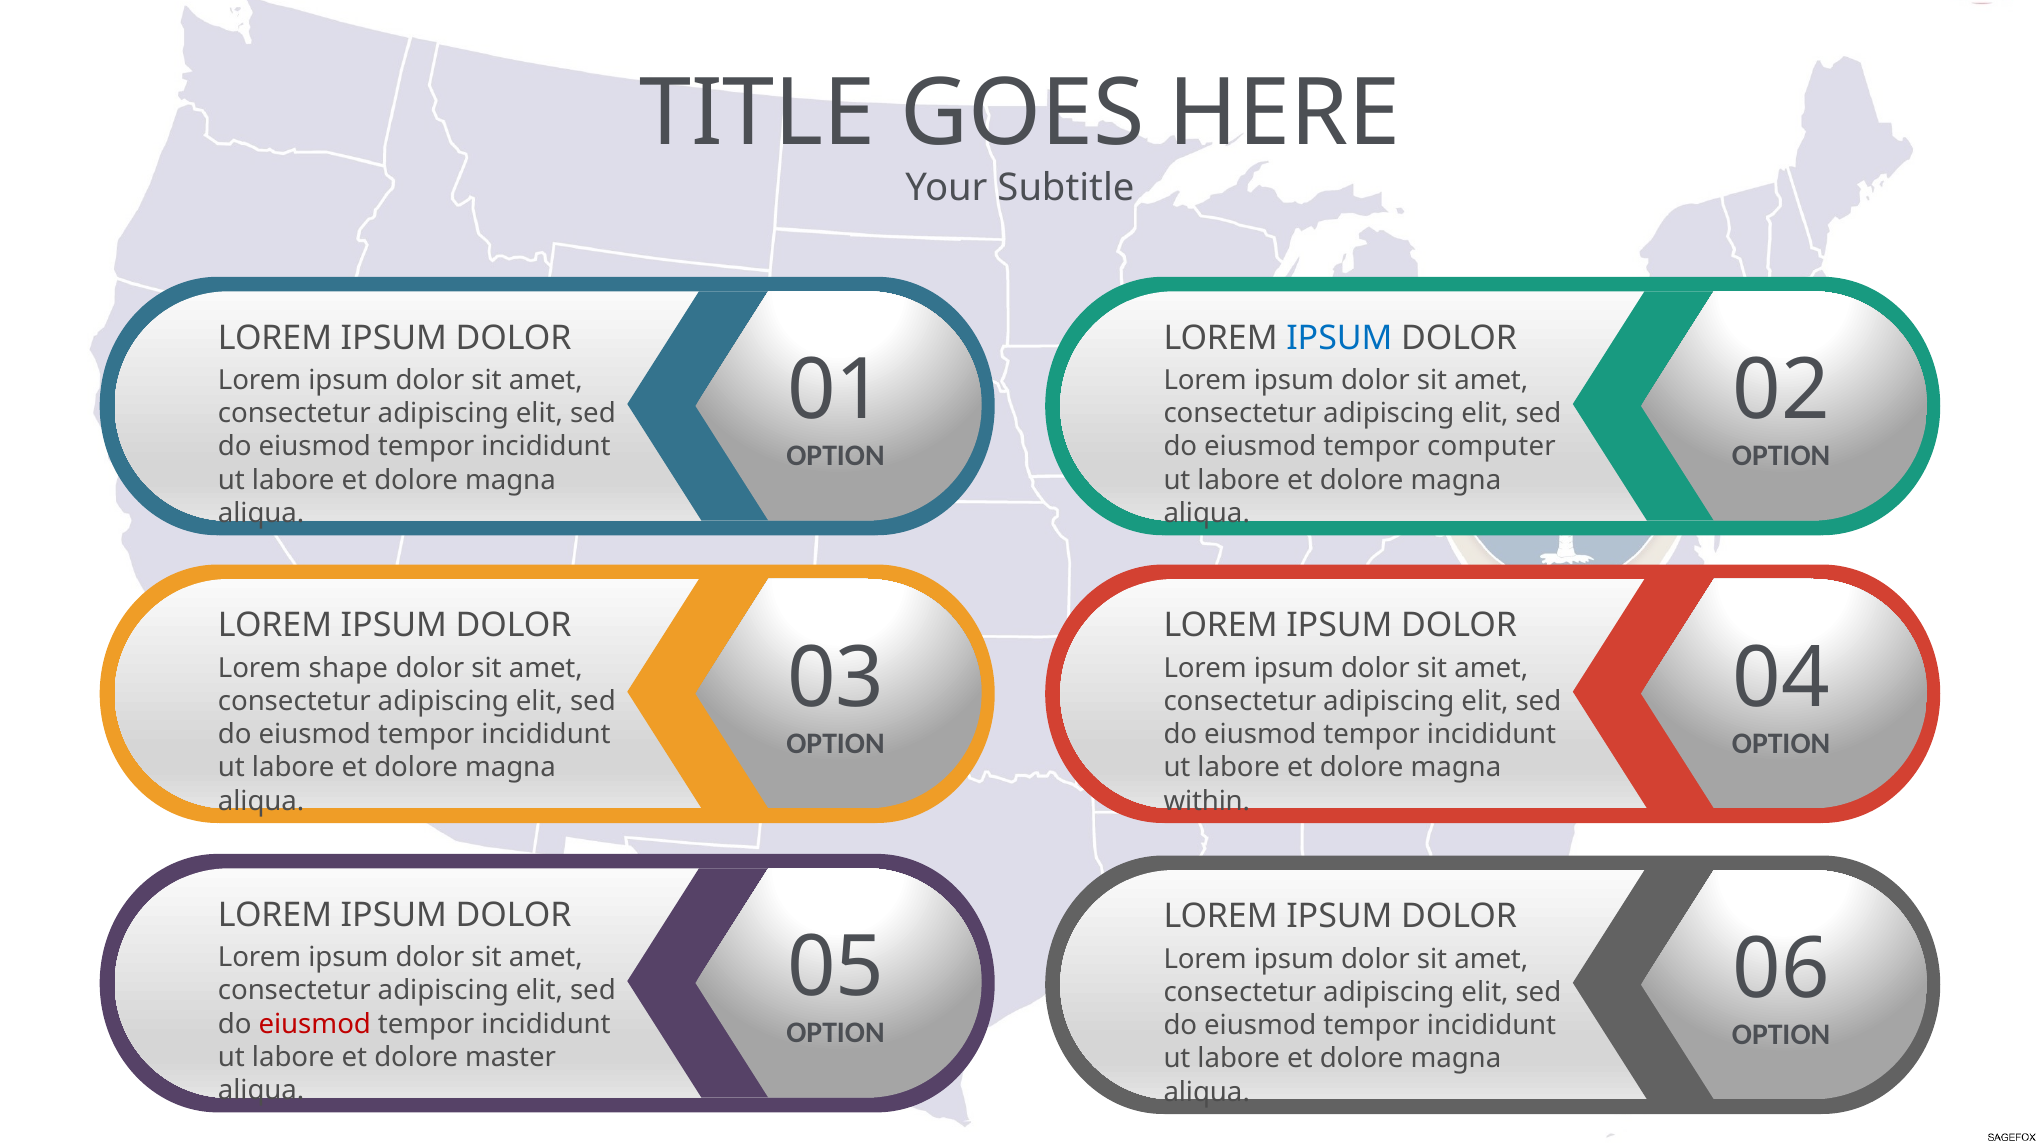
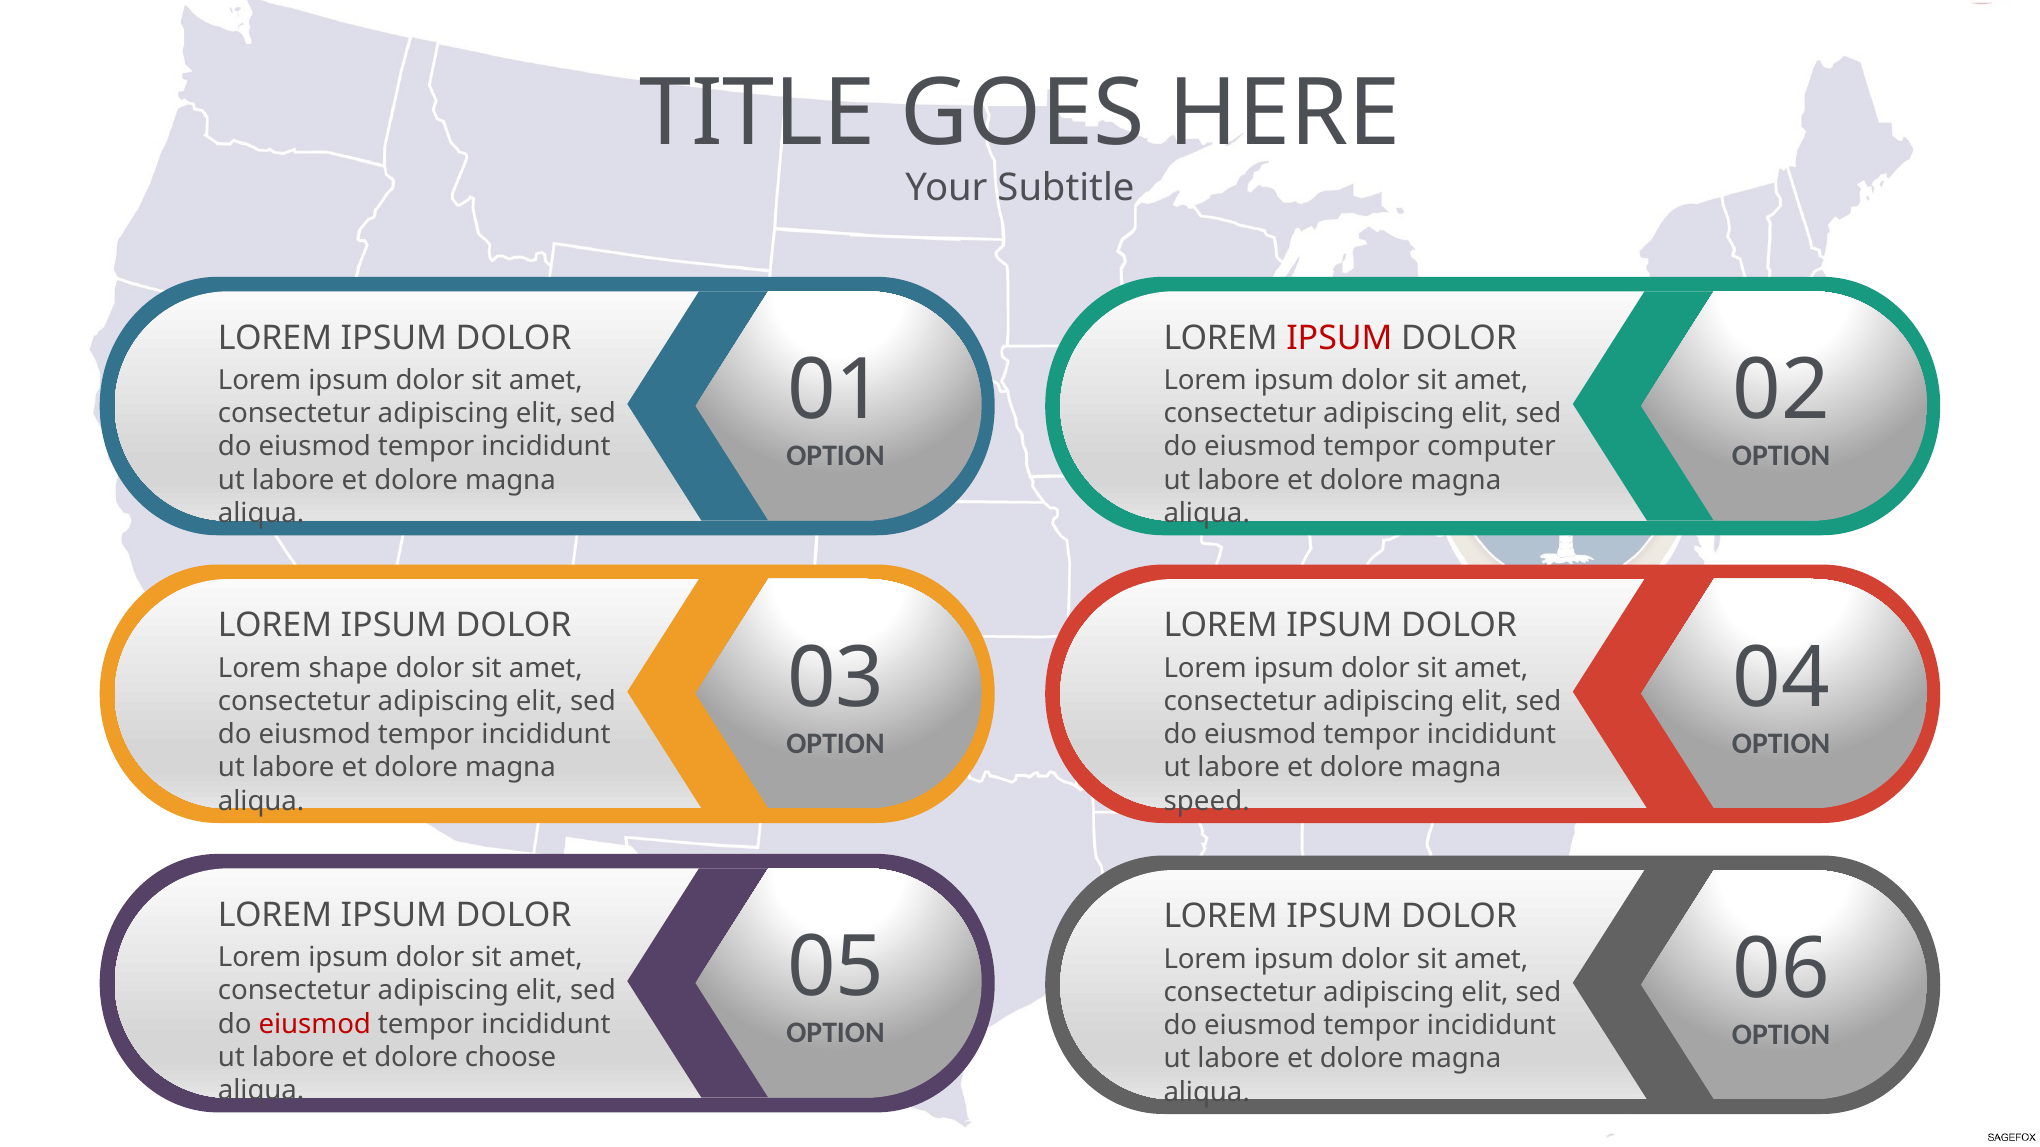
IPSUM at (1339, 338) colour: blue -> red
within: within -> speed
master: master -> choose
